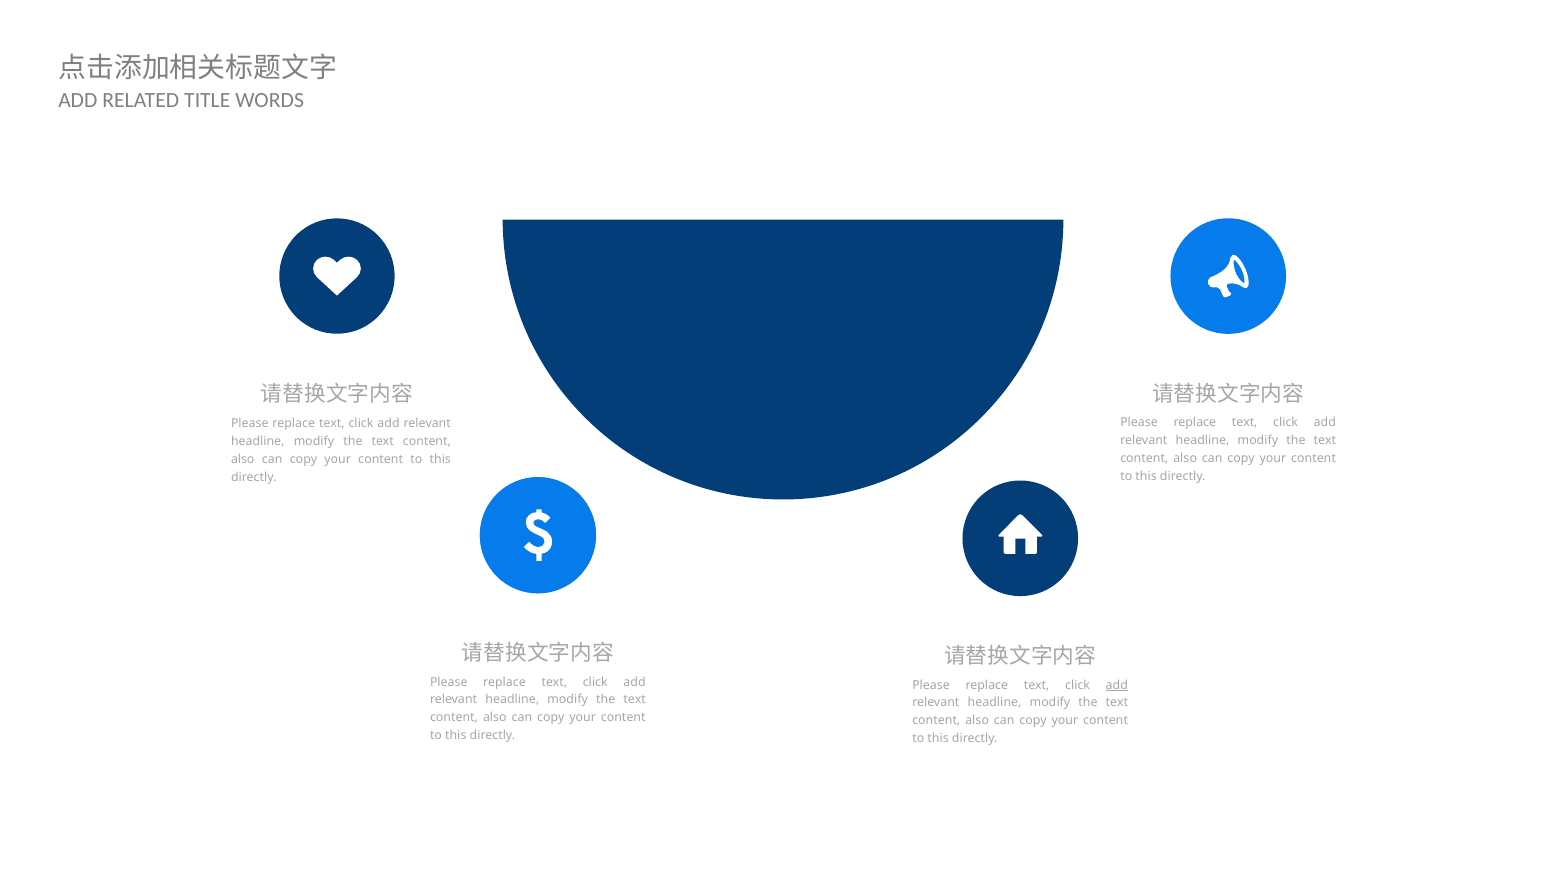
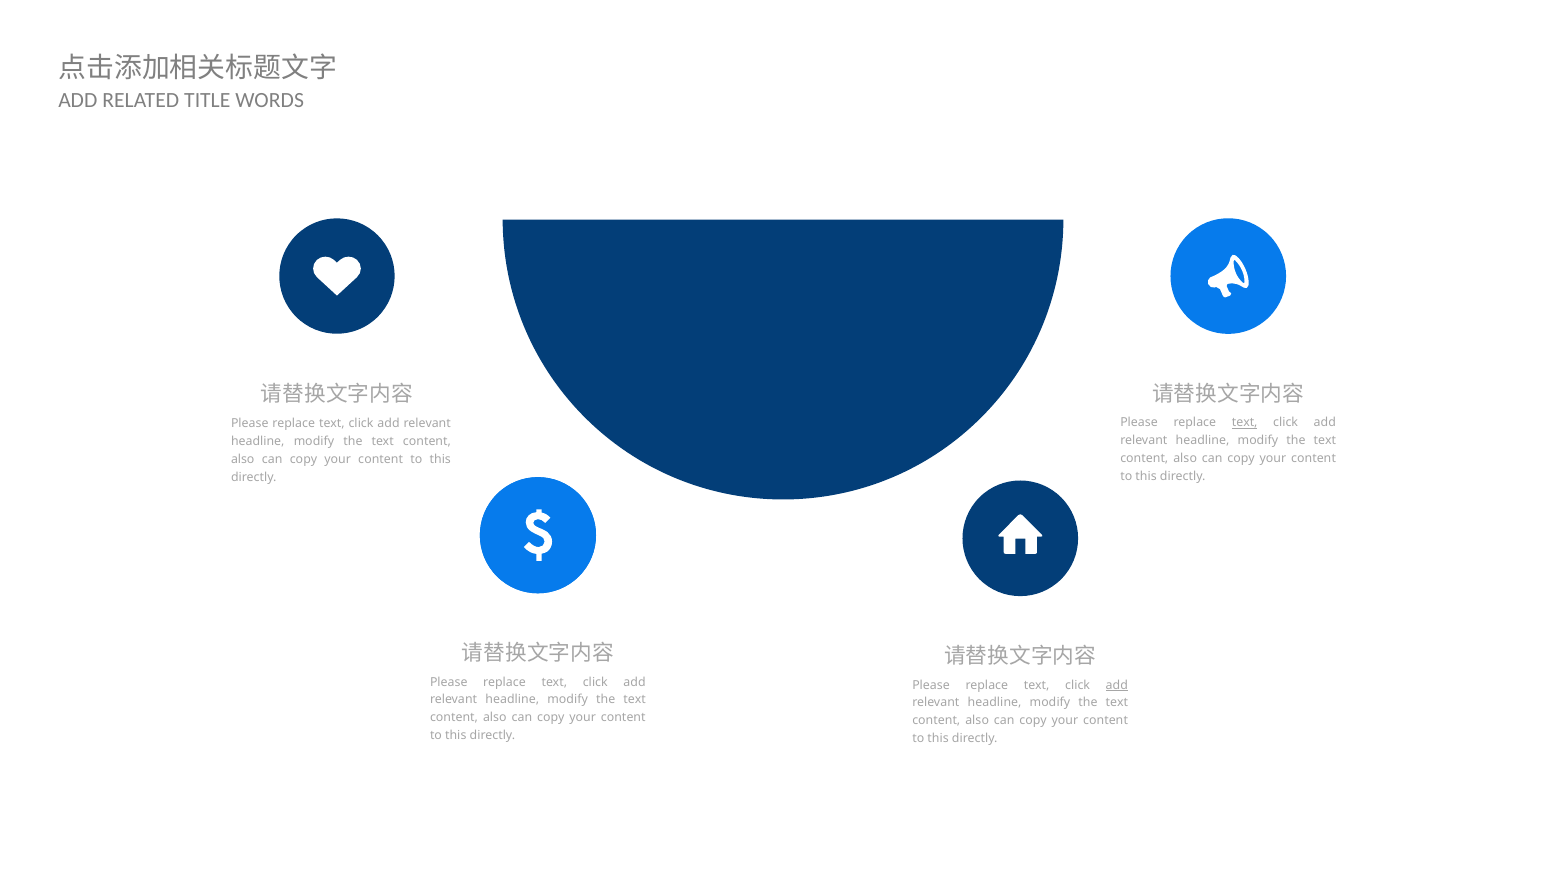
text at (1245, 423) underline: none -> present
